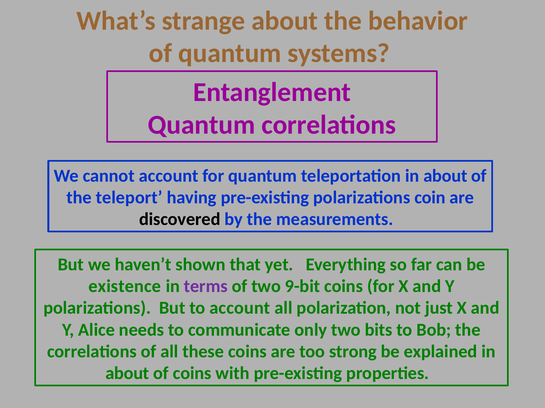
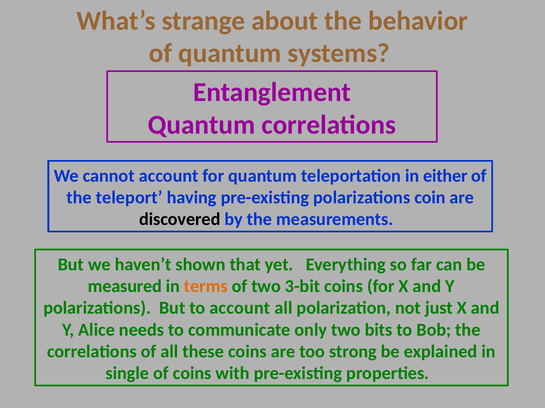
teleportation in about: about -> either
existence: existence -> measured
terms colour: purple -> orange
9-bit: 9-bit -> 3-bit
about at (127, 374): about -> single
